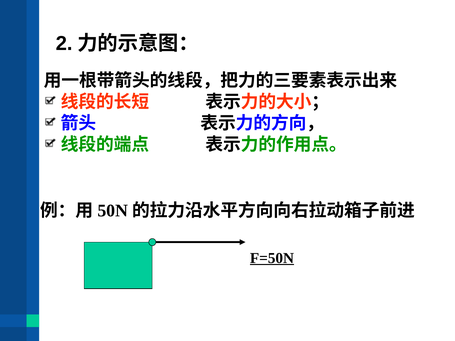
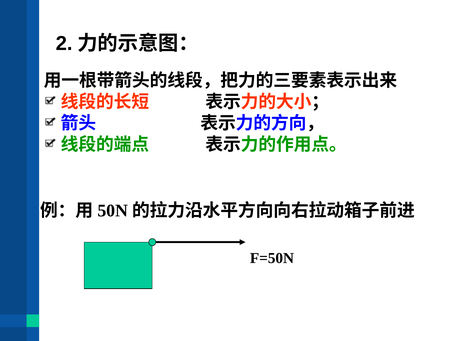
F=50N underline: present -> none
